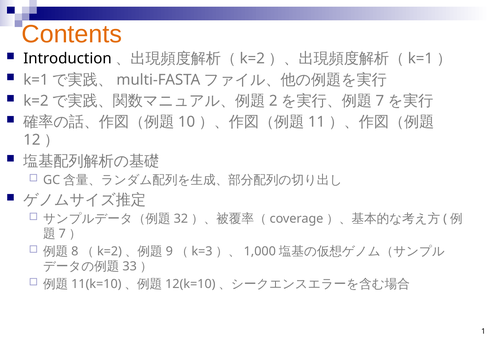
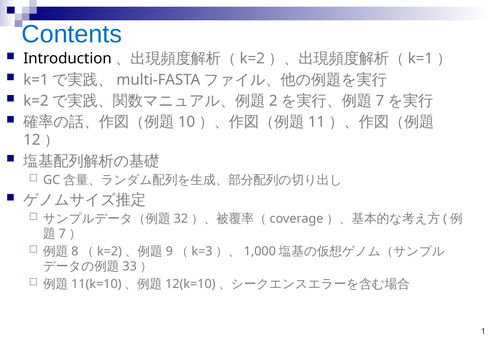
Contents colour: orange -> blue
